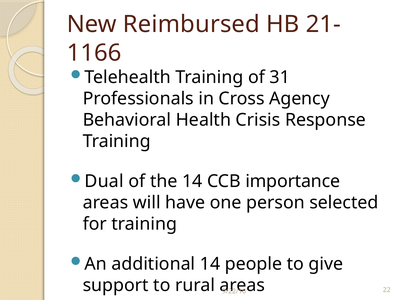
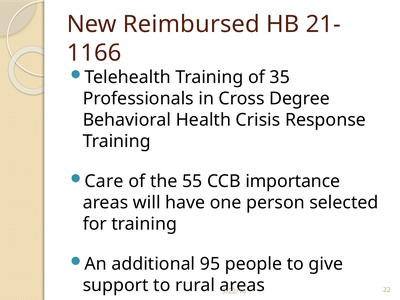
31: 31 -> 35
Agency: Agency -> Degree
Dual: Dual -> Care
the 14: 14 -> 55
additional 14: 14 -> 95
